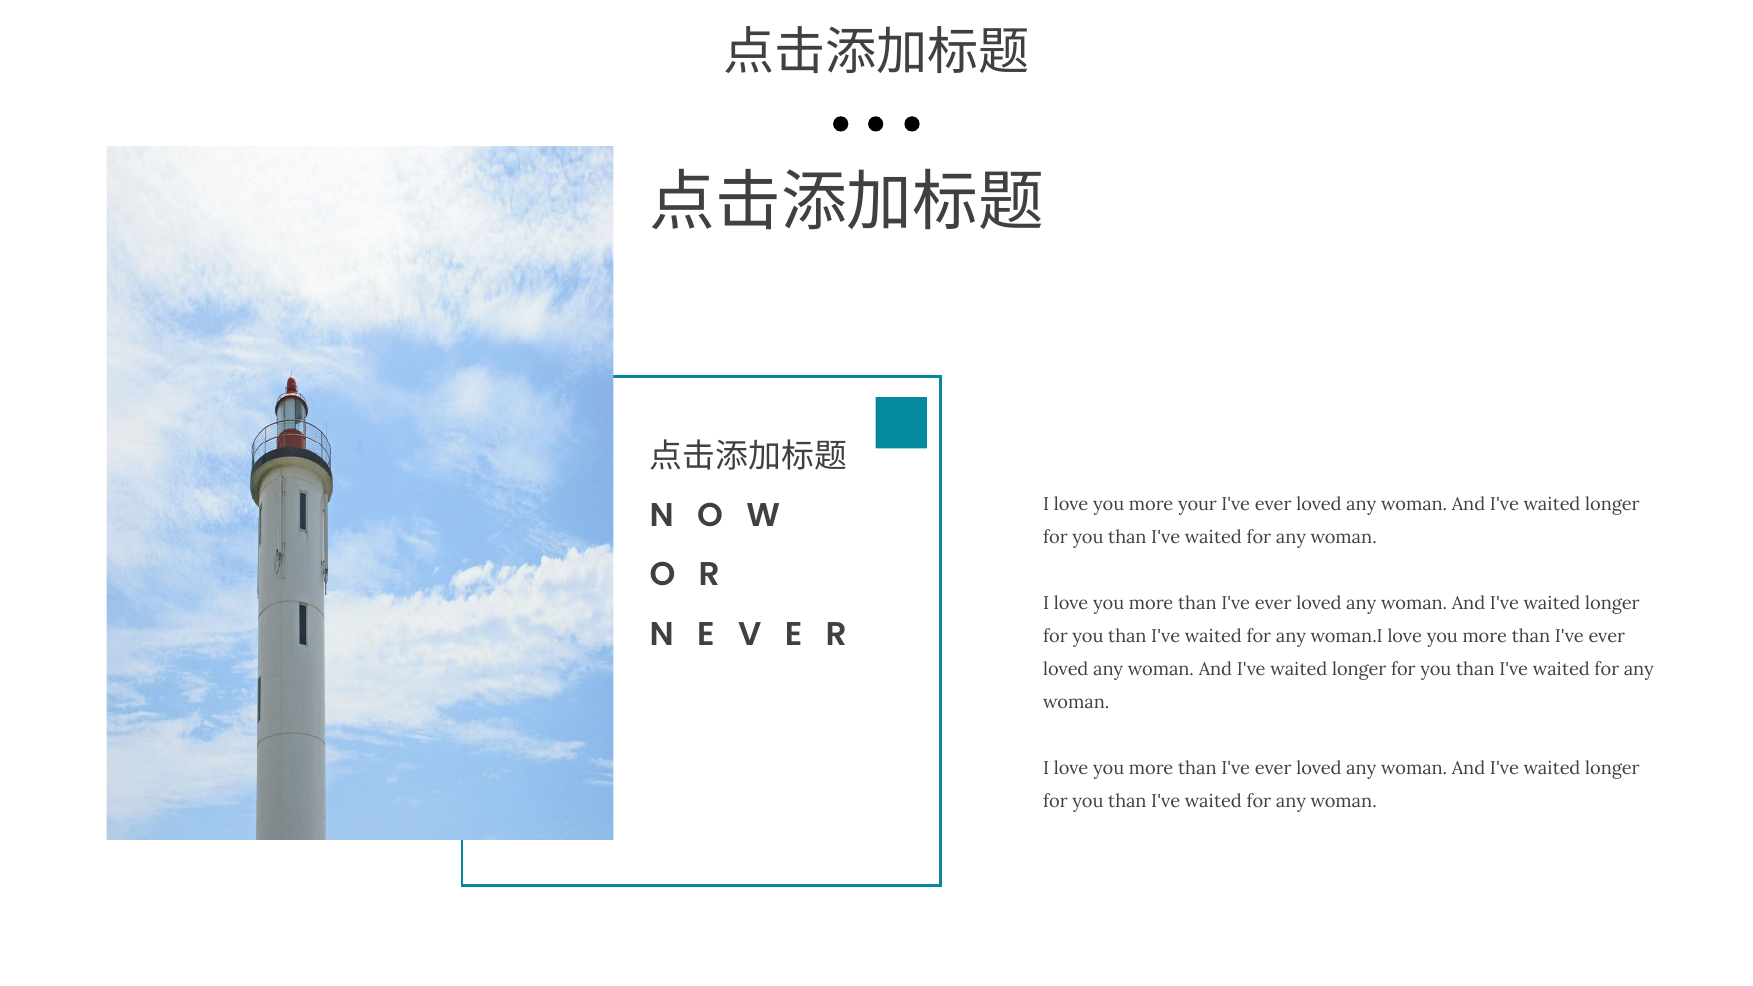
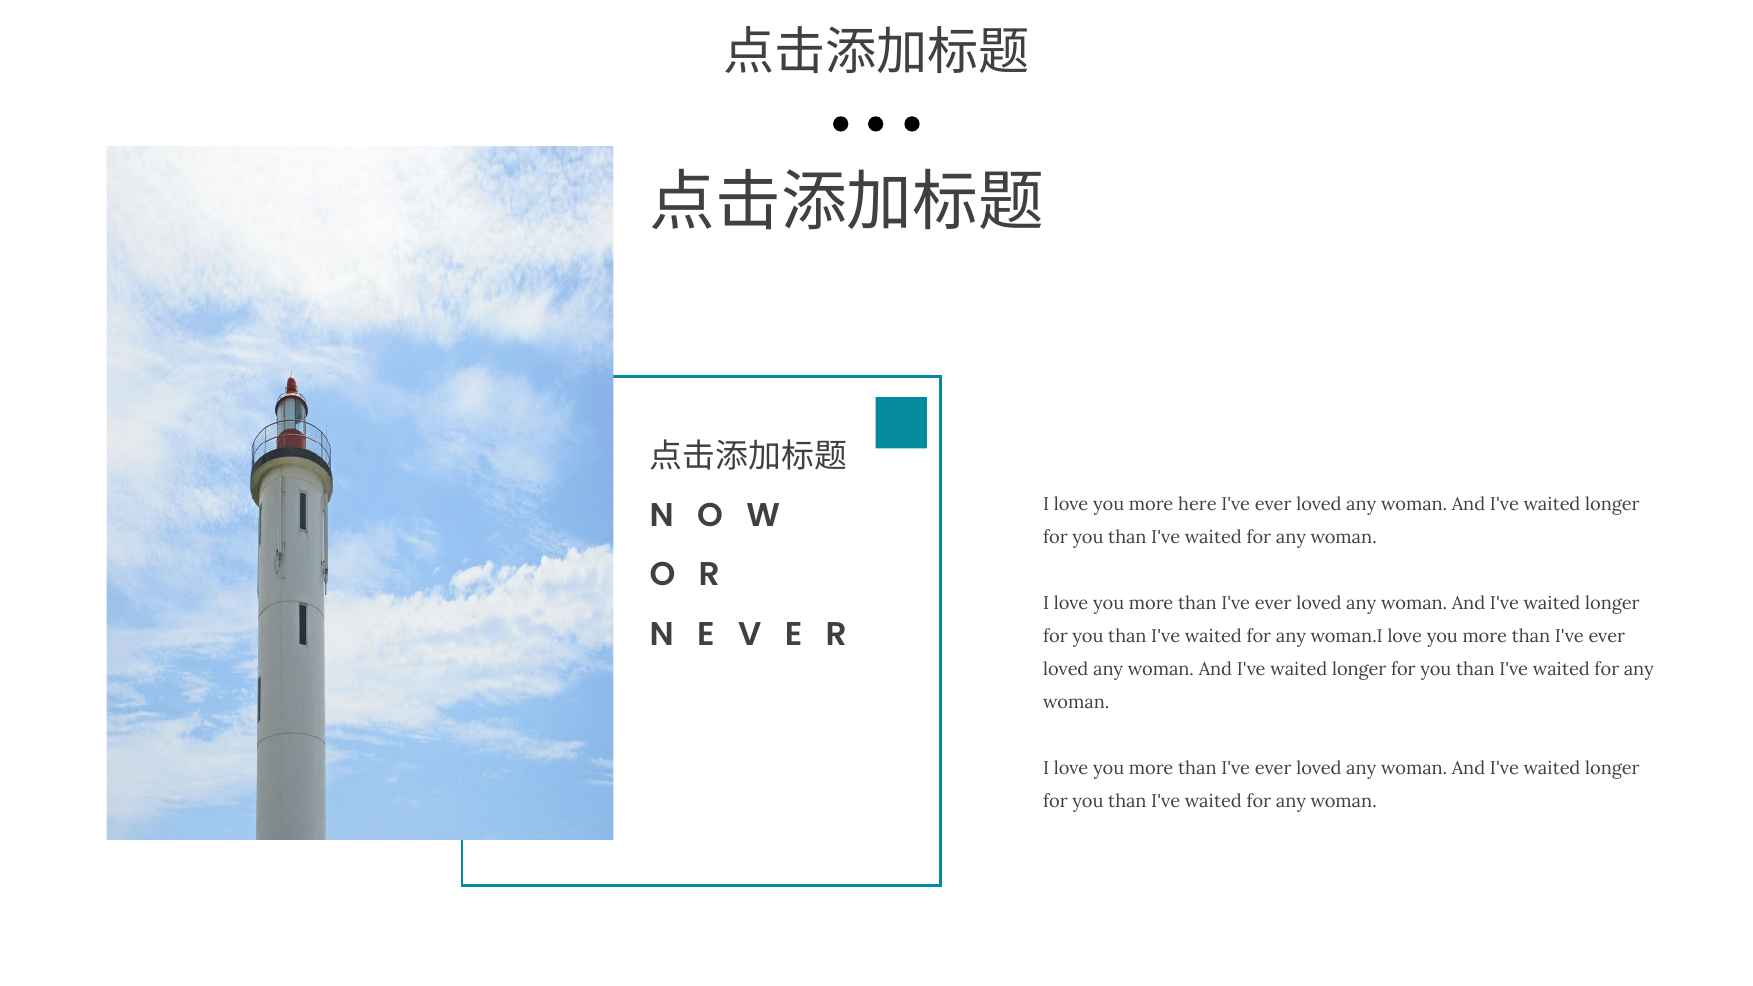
your: your -> here
